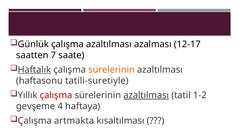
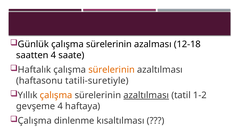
Günlük çalışma azaltılması: azaltılması -> sürelerinin
12-17: 12-17 -> 12-18
saatten 7: 7 -> 4
Haftalık underline: present -> none
çalışma at (56, 96) colour: red -> orange
artmakta: artmakta -> dinlenme
